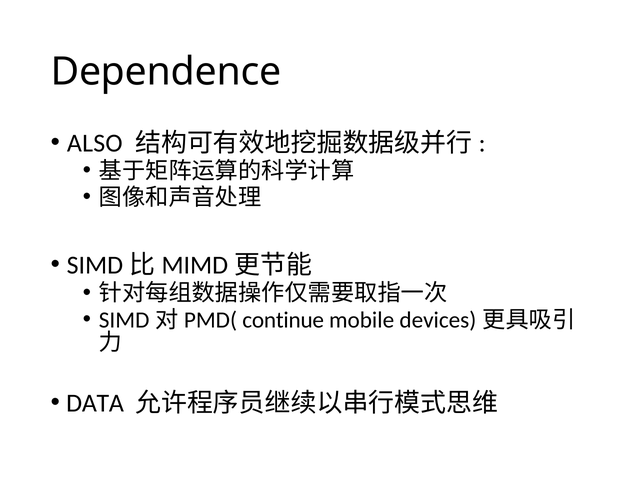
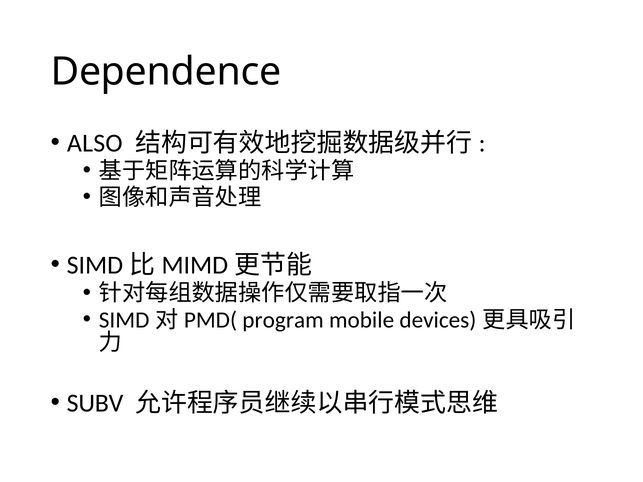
continue: continue -> program
DATA: DATA -> SUBV
